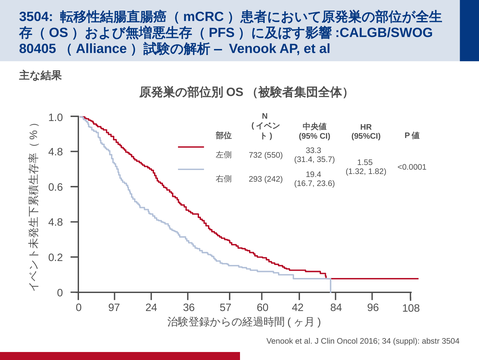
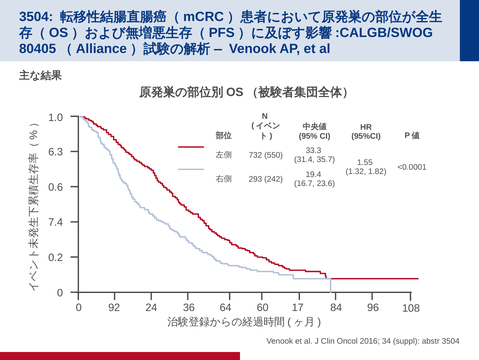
4.8 at (56, 152): 4.8 -> 6.3
4.8 at (56, 222): 4.8 -> 7.4
97: 97 -> 92
57: 57 -> 64
42: 42 -> 17
